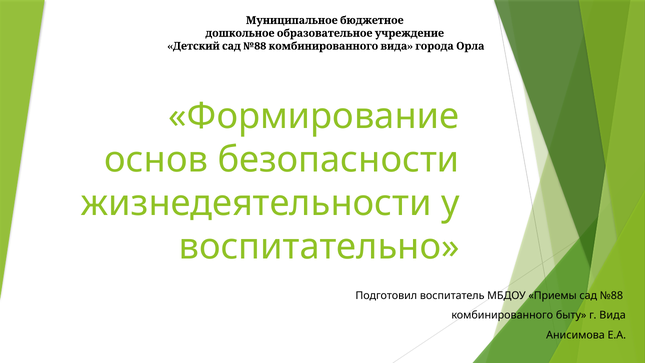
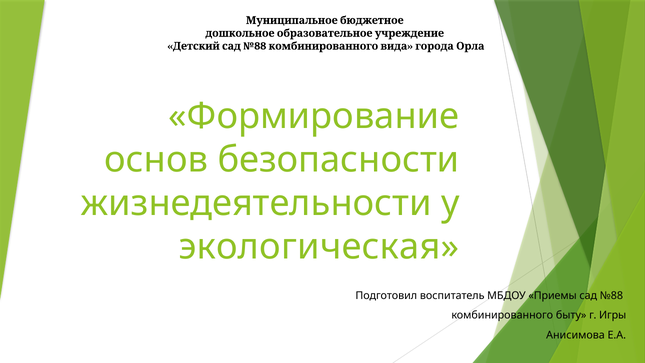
воспитательно: воспитательно -> экологическая
Вида: Вида -> Игры
